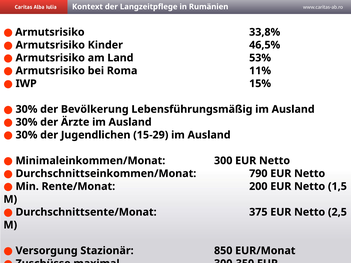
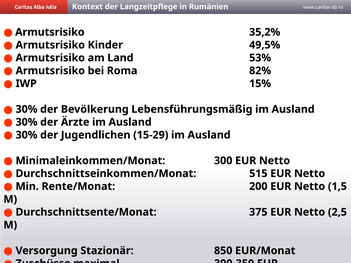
33,8%: 33,8% -> 35,2%
46,5%: 46,5% -> 49,5%
11%: 11% -> 82%
790: 790 -> 515
